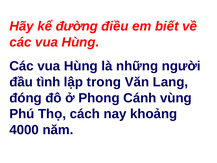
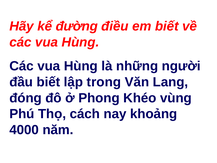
đầu tình: tình -> biết
Cánh: Cánh -> Khéo
